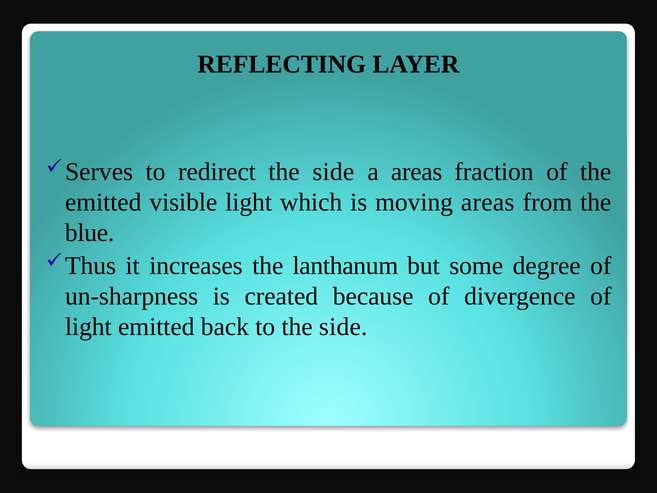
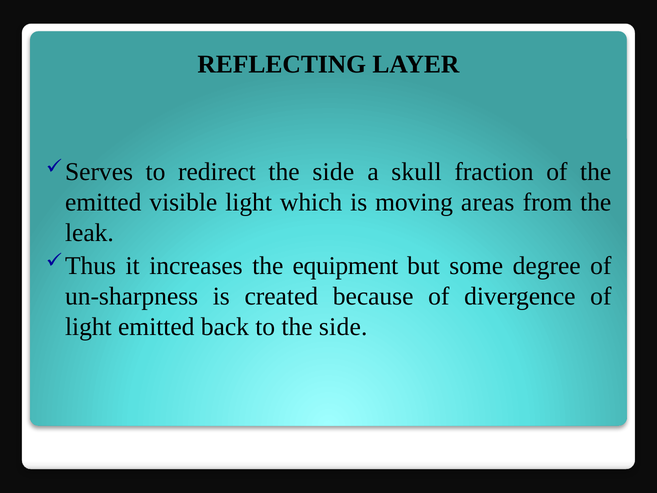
a areas: areas -> skull
blue: blue -> leak
lanthanum: lanthanum -> equipment
